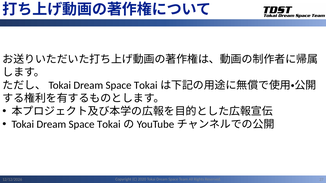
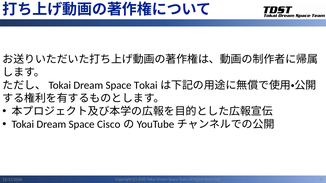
Tokai Dream Space Tokai: Tokai -> Cisco
